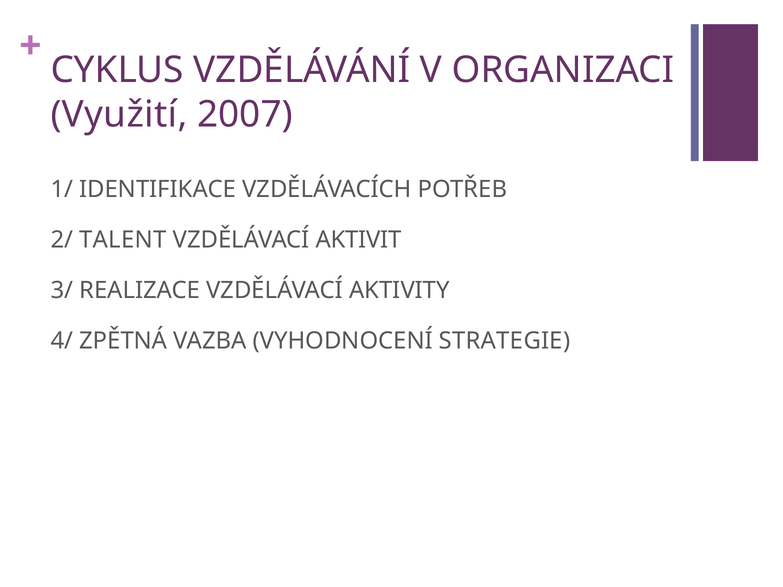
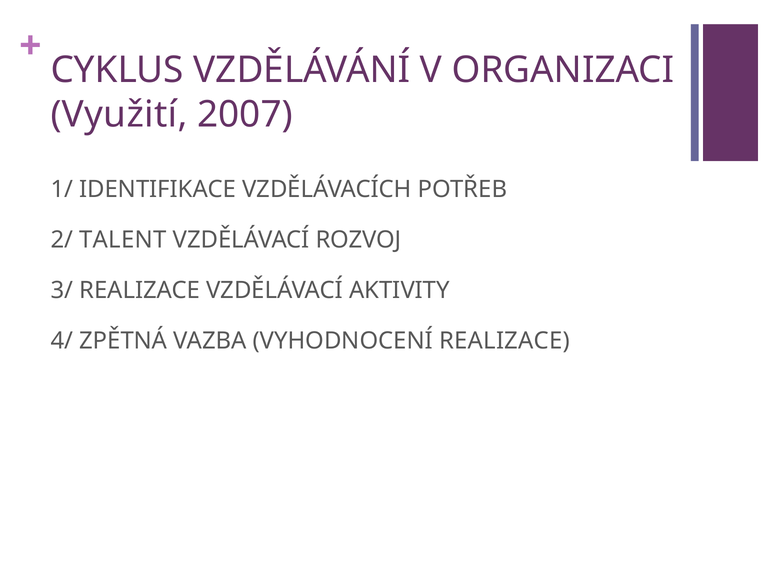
AKTIVIT: AKTIVIT -> ROZVOJ
VYHODNOCENÍ STRATEGIE: STRATEGIE -> REALIZACE
